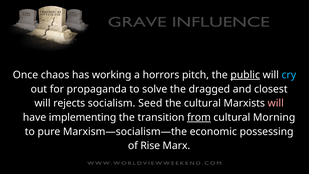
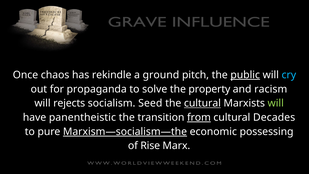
working: working -> rekindle
horrors: horrors -> ground
dragged: dragged -> property
closest: closest -> racism
cultural at (202, 103) underline: none -> present
will at (276, 103) colour: pink -> light green
implementing: implementing -> panentheistic
Morning: Morning -> Decades
Marxism—socialism—the underline: none -> present
